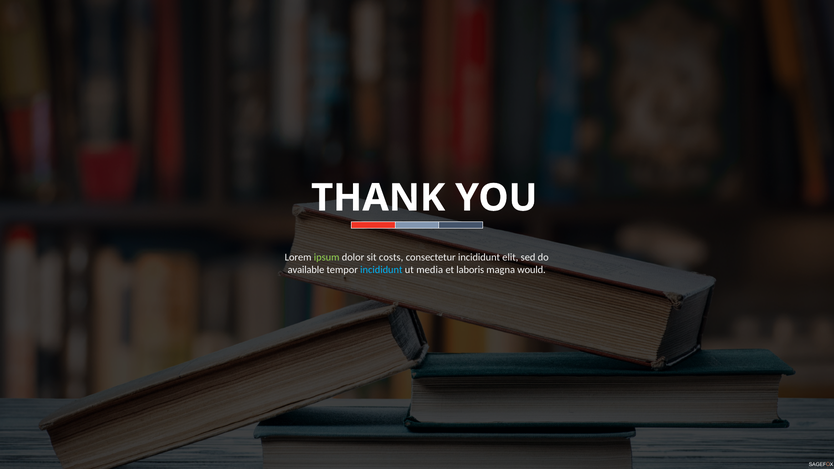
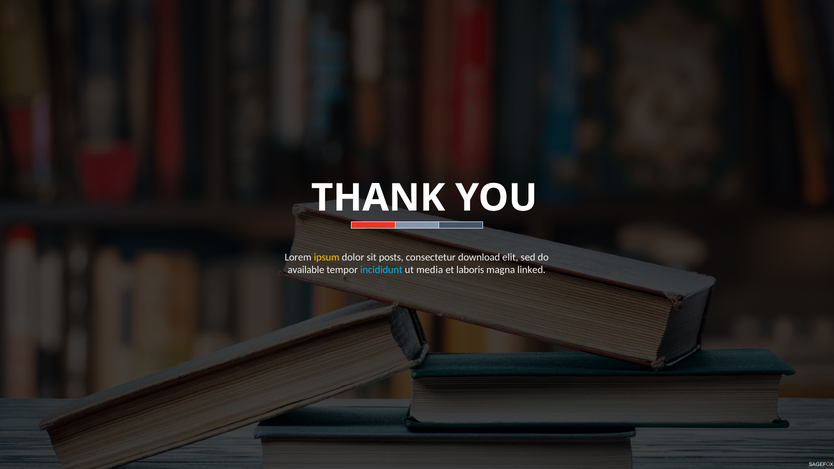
ipsum colour: light green -> yellow
costs: costs -> posts
consectetur incididunt: incididunt -> download
would: would -> linked
